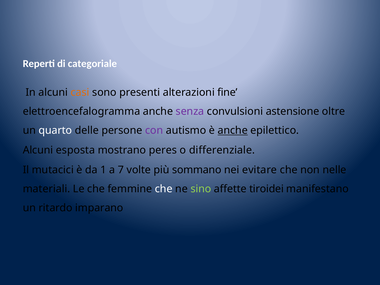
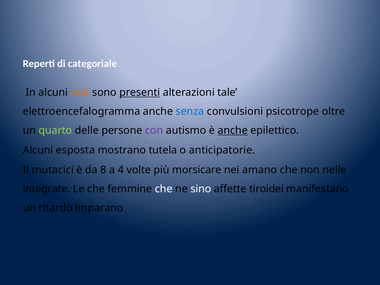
presenti underline: none -> present
fine: fine -> tale
senza colour: purple -> blue
astensione: astensione -> psicotrope
quarto colour: white -> light green
peres: peres -> tutela
differenziale: differenziale -> anticipatorie
1: 1 -> 8
7: 7 -> 4
sommano: sommano -> morsicare
evitare: evitare -> amano
materiali: materiali -> integrate
sino colour: light green -> white
